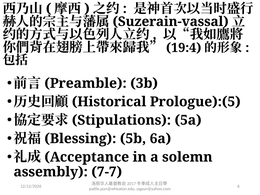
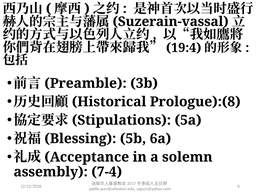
Prologue):(5: Prologue):(5 -> Prologue):(8
7-7: 7-7 -> 7-4
